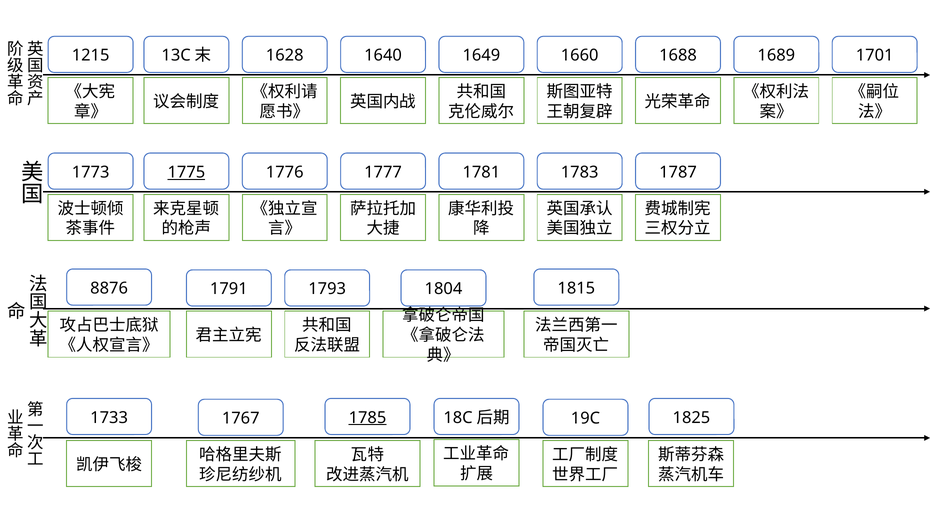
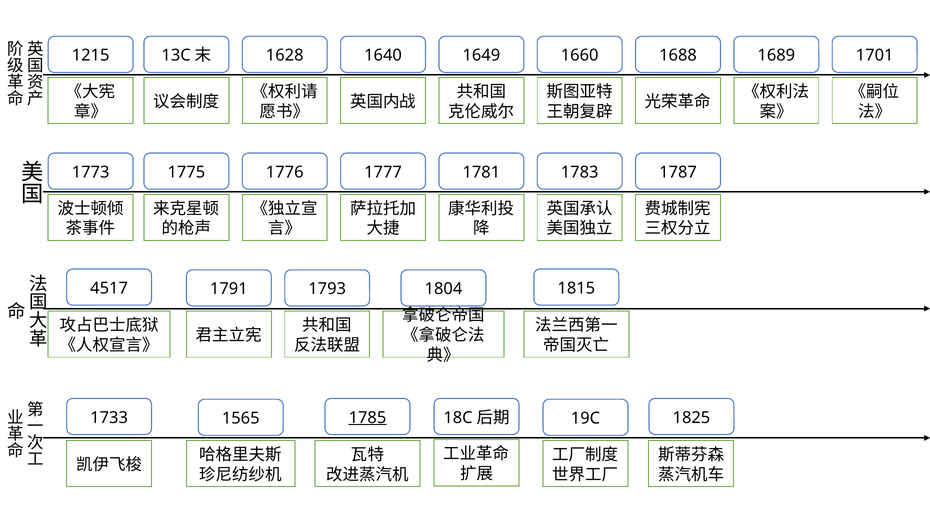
1775 underline: present -> none
8876: 8876 -> 4517
1767: 1767 -> 1565
